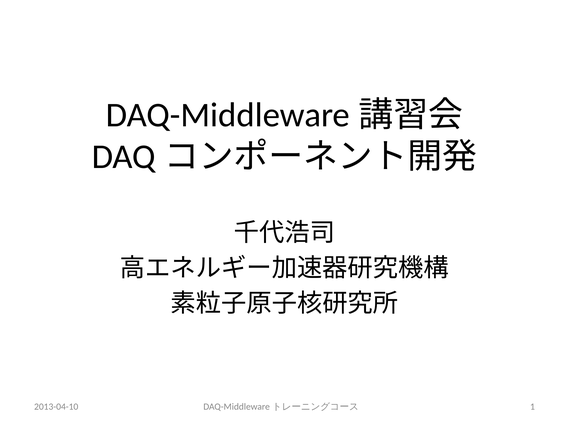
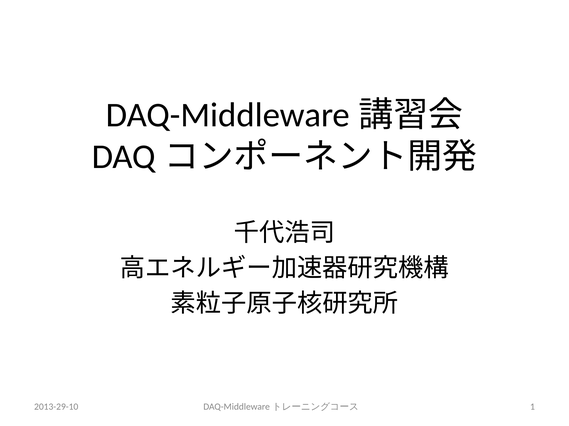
2013-04-10: 2013-04-10 -> 2013-29-10
